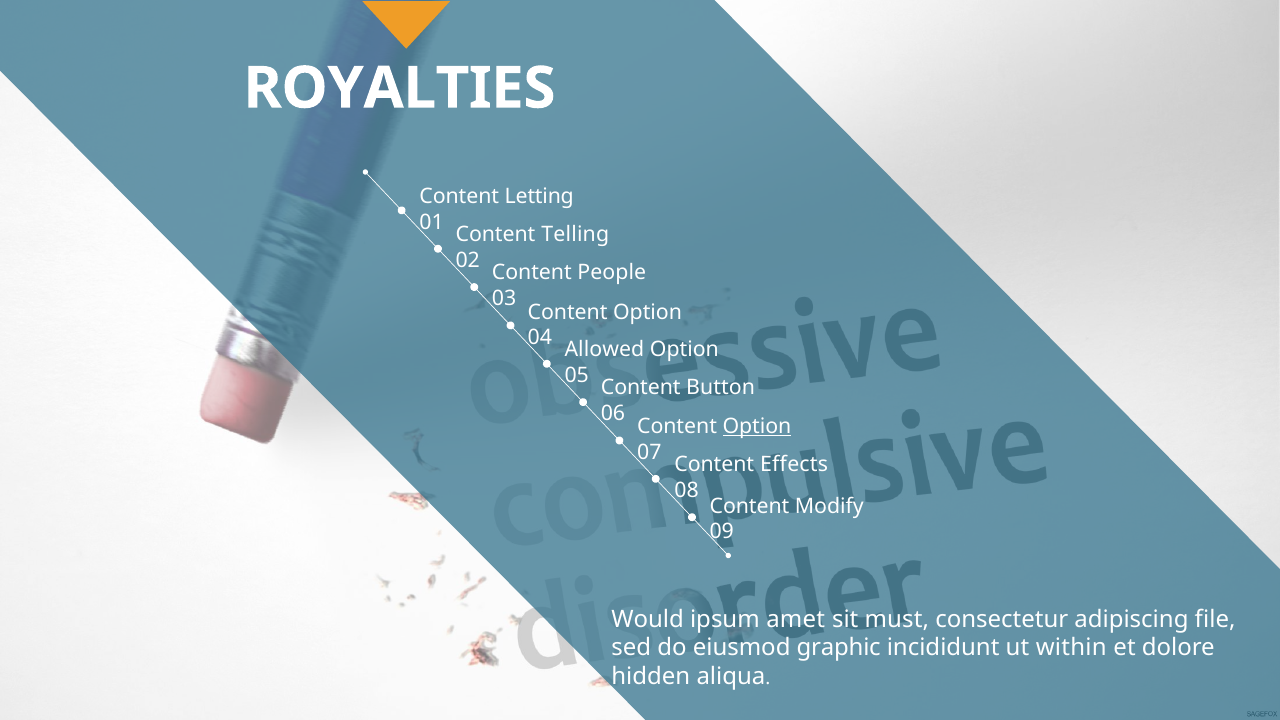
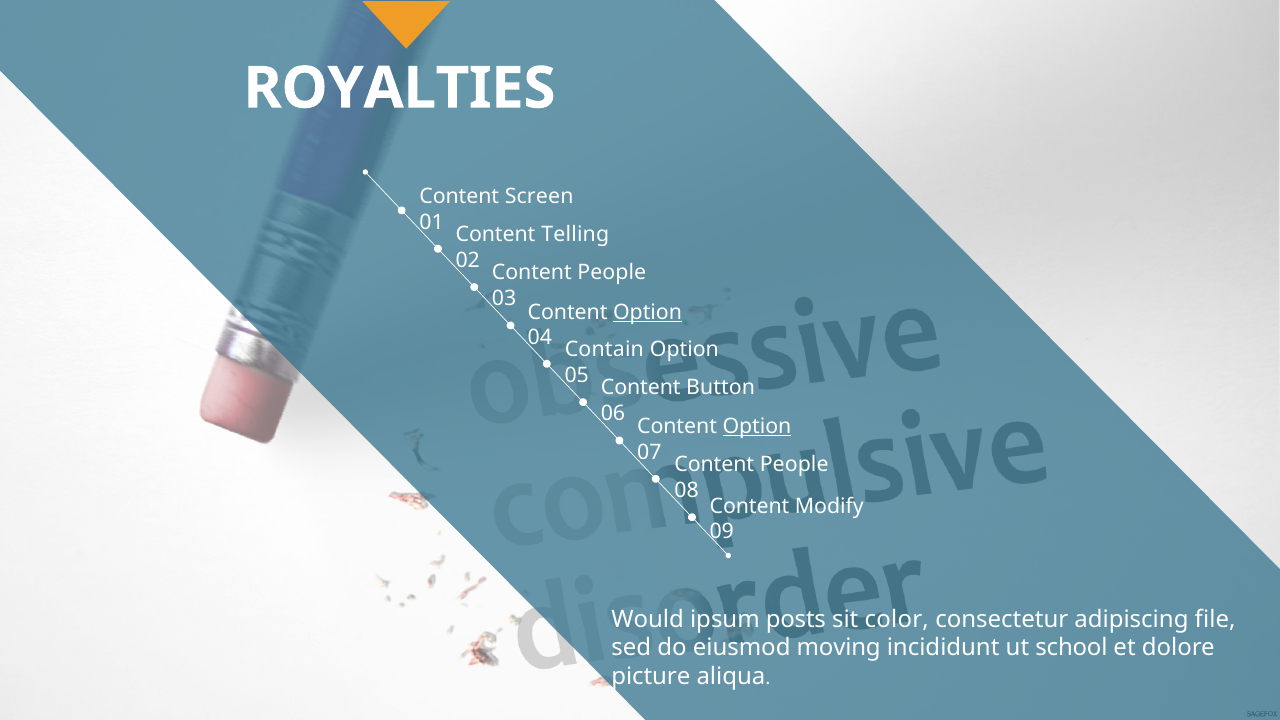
Letting: Letting -> Screen
Option at (648, 312) underline: none -> present
Allowed: Allowed -> Contain
Effects at (794, 465): Effects -> People
amet: amet -> posts
must: must -> color
graphic: graphic -> moving
within: within -> school
hidden: hidden -> picture
